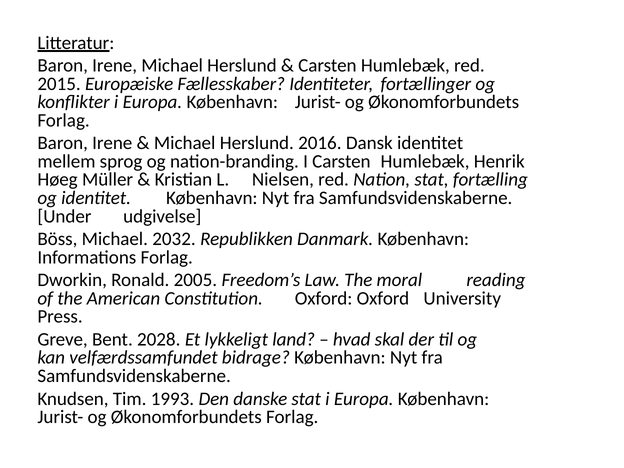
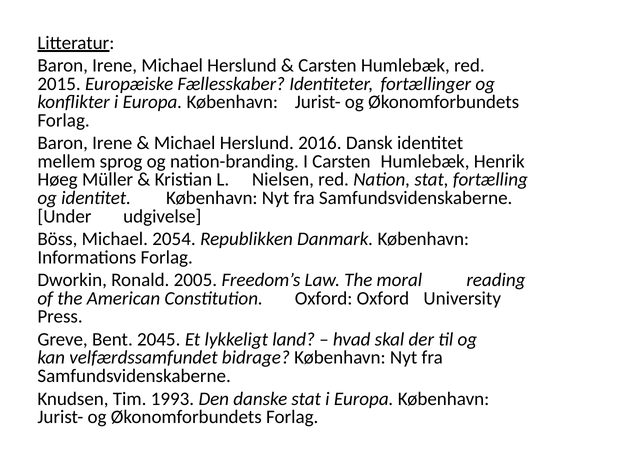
2032: 2032 -> 2054
2028: 2028 -> 2045
